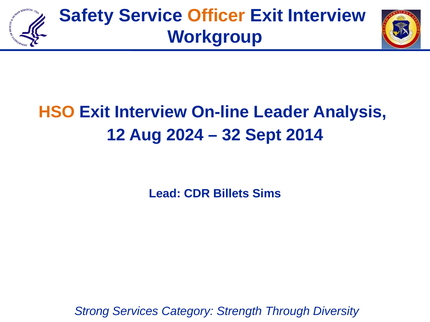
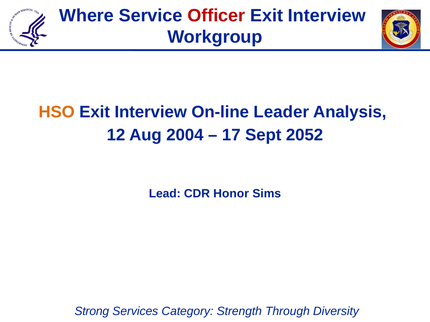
Safety: Safety -> Where
Officer colour: orange -> red
2024: 2024 -> 2004
32: 32 -> 17
2014: 2014 -> 2052
Billets: Billets -> Honor
